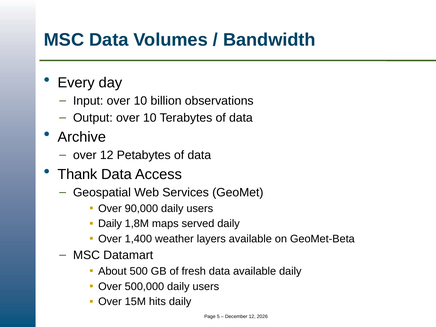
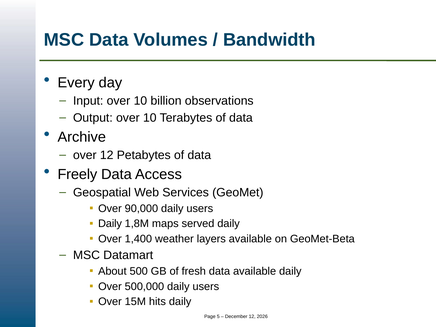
Thank: Thank -> Freely
